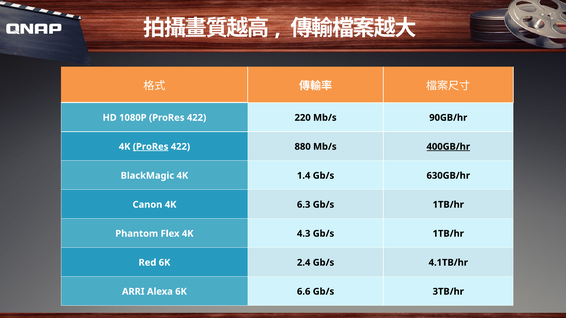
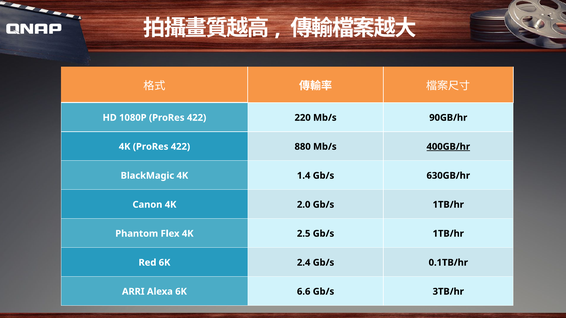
ProRes at (151, 147) underline: present -> none
6.3: 6.3 -> 2.0
4.3: 4.3 -> 2.5
4.1TB/hr: 4.1TB/hr -> 0.1TB/hr
